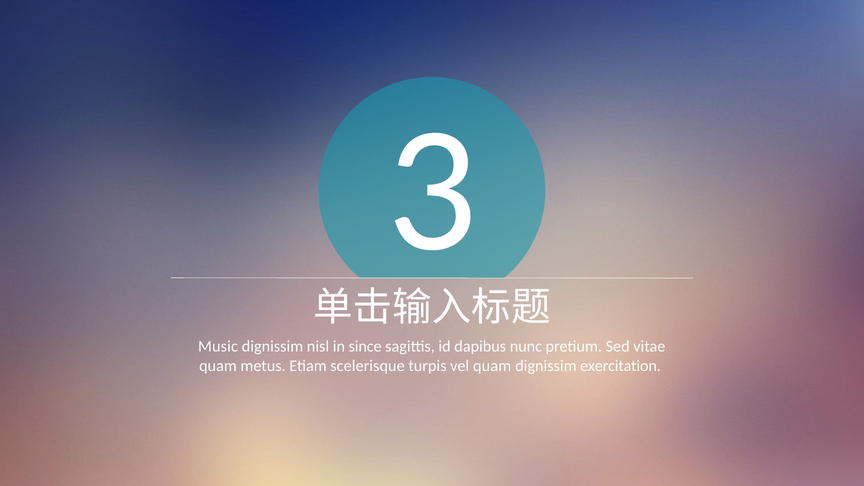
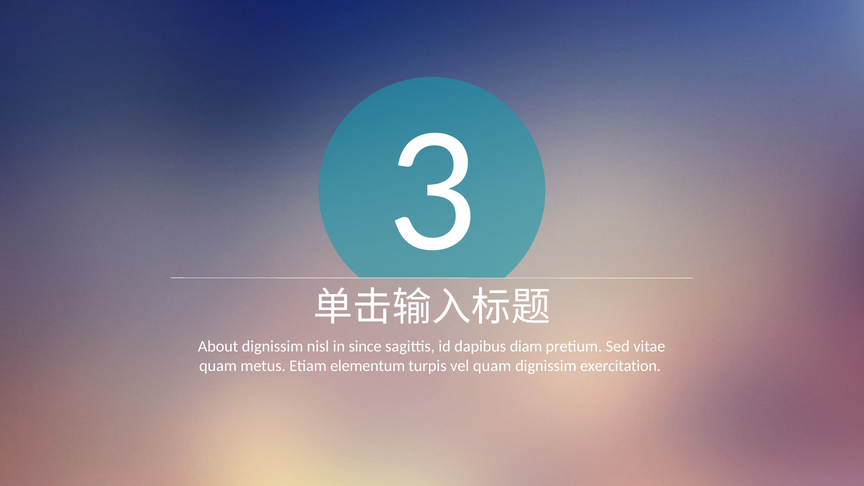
Music: Music -> About
nunc: nunc -> diam
scelerisque: scelerisque -> elementum
